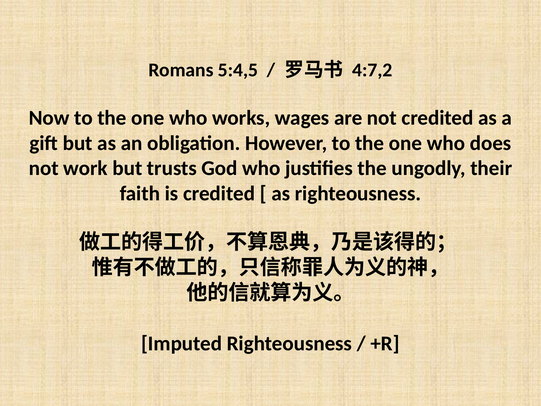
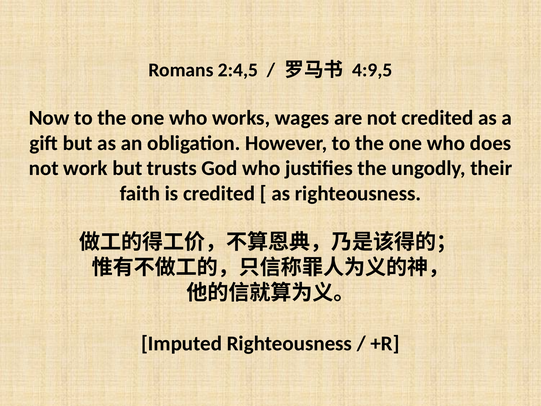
5:4,5: 5:4,5 -> 2:4,5
4:7,2: 4:7,2 -> 4:9,5
